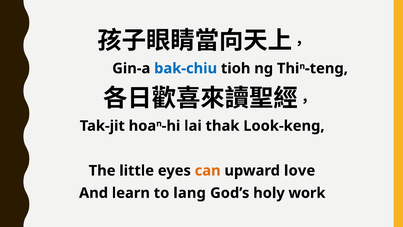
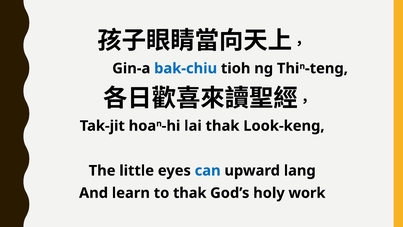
can colour: orange -> blue
love: love -> lang
to lang: lang -> thak
